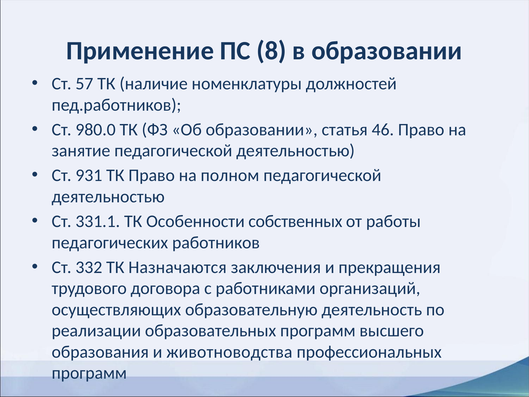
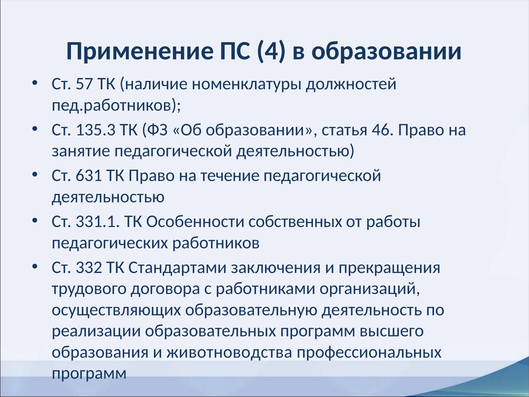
8: 8 -> 4
980.0: 980.0 -> 135.3
931: 931 -> 631
полном: полном -> течение
Назначаются: Назначаются -> Стандартами
